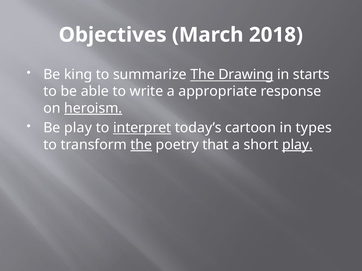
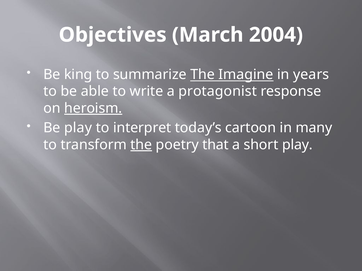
2018: 2018 -> 2004
Drawing: Drawing -> Imagine
starts: starts -> years
appropriate: appropriate -> protagonist
interpret underline: present -> none
types: types -> many
play at (297, 145) underline: present -> none
